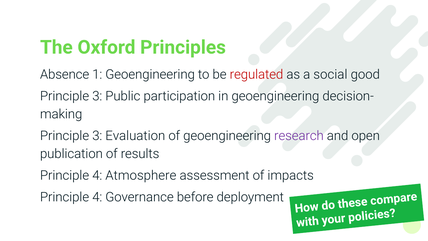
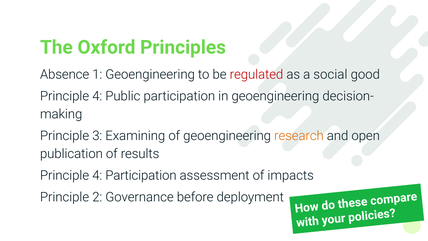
3 at (97, 96): 3 -> 4
Evaluation: Evaluation -> Examining
research colour: purple -> orange
4 Atmosphere: Atmosphere -> Participation
4 at (97, 197): 4 -> 2
